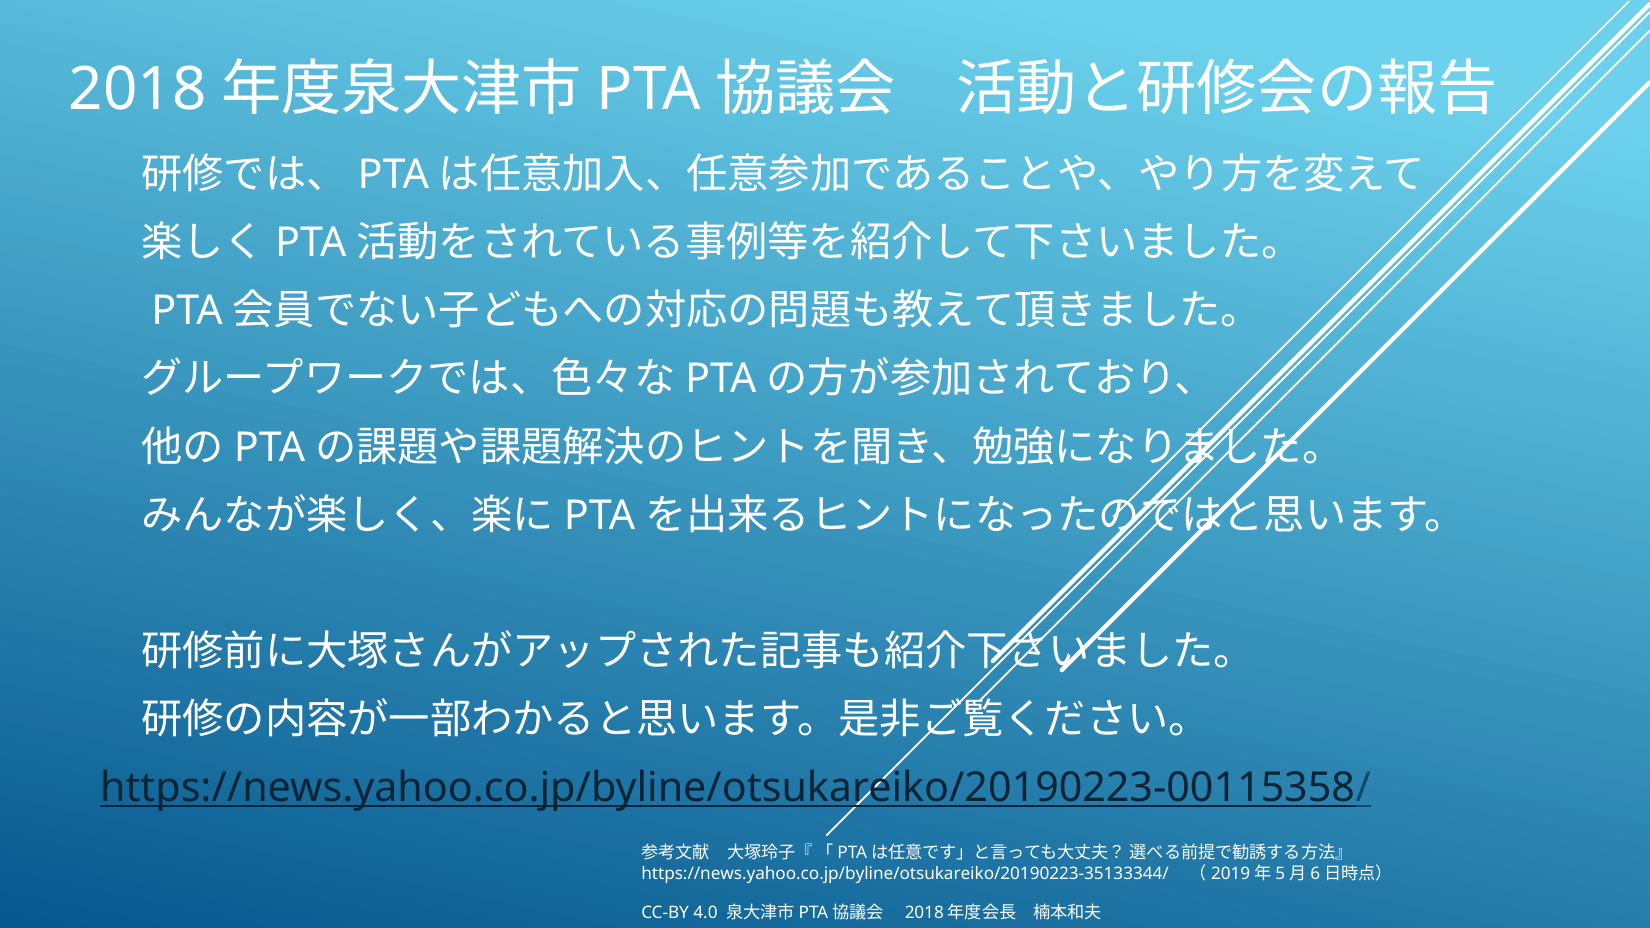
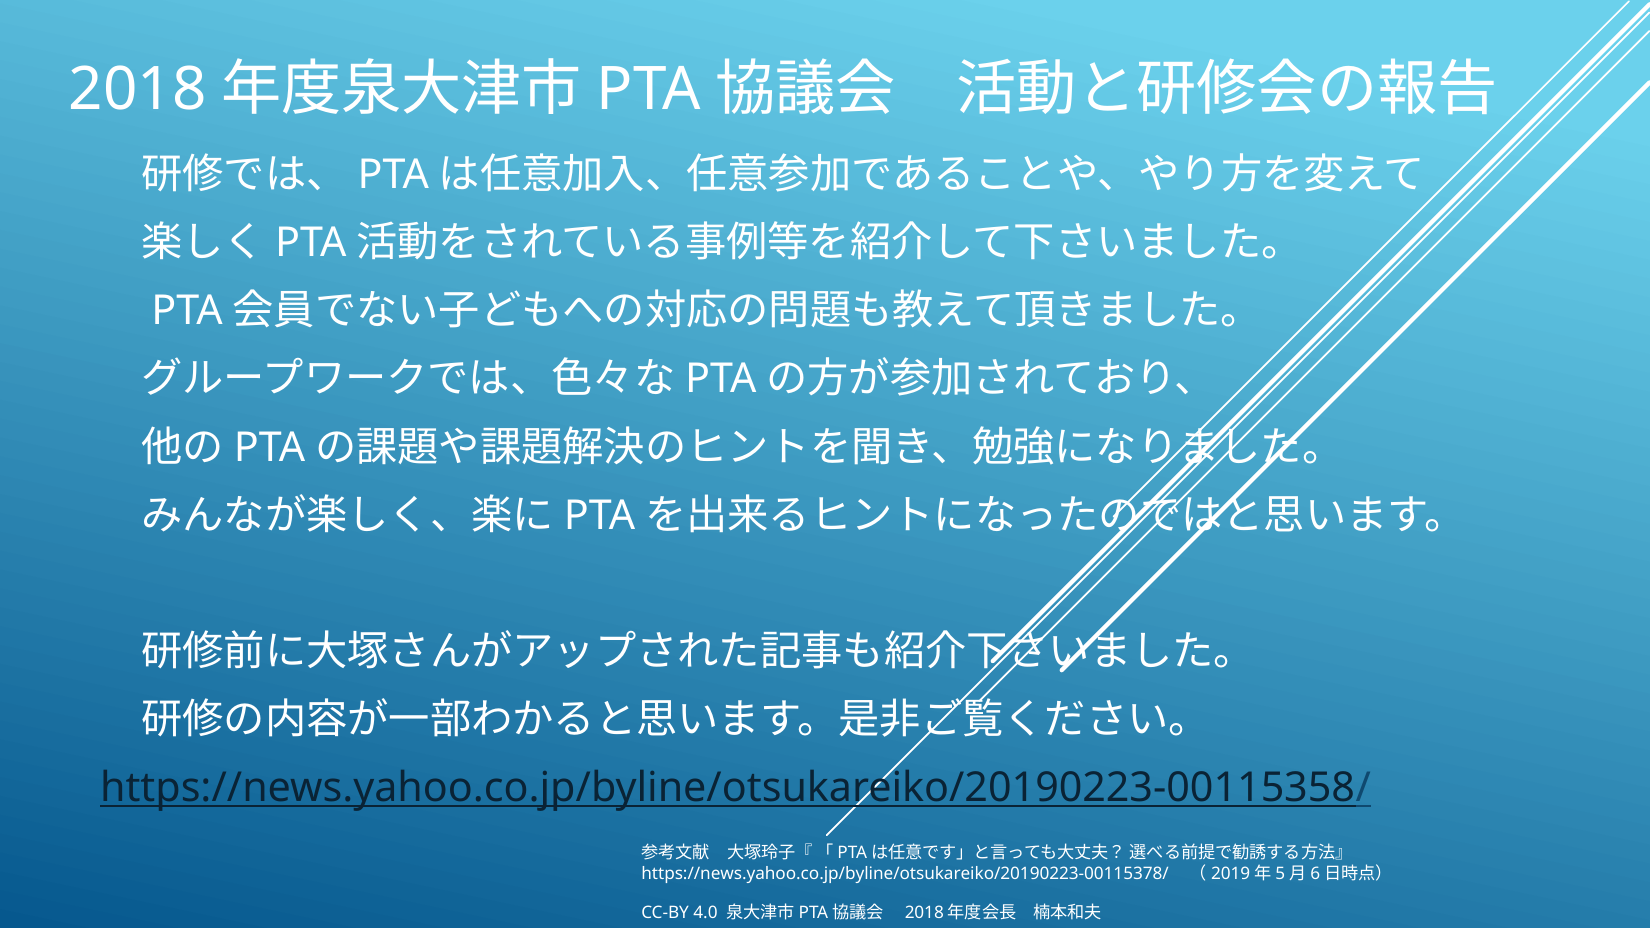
https://news.yahoo.co.jp/byline/otsukareiko/20190223-35133344/: https://news.yahoo.co.jp/byline/otsukareiko/20190223-35133344/ -> https://news.yahoo.co.jp/byline/otsukareiko/20190223-00115378/
